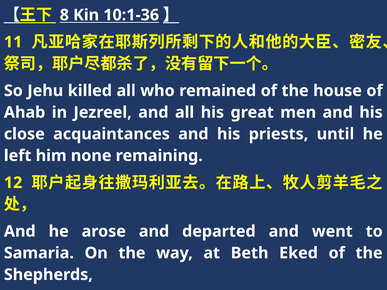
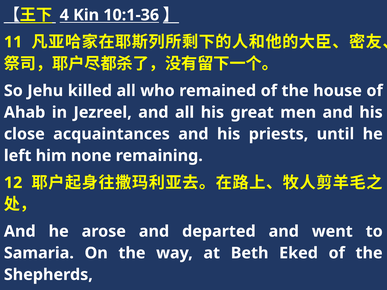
8: 8 -> 4
